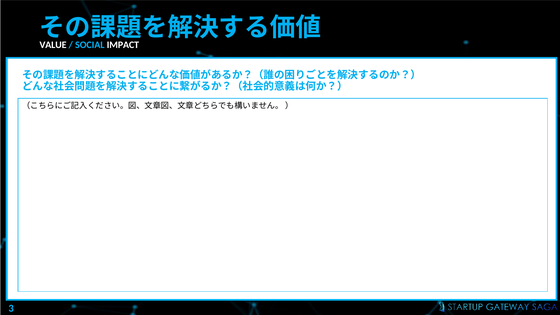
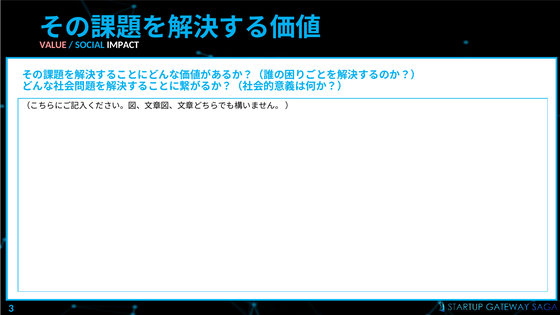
VALUE colour: white -> pink
